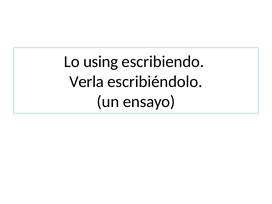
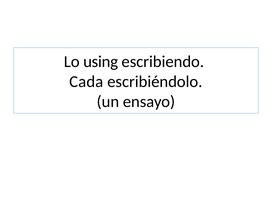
Verla: Verla -> Cada
